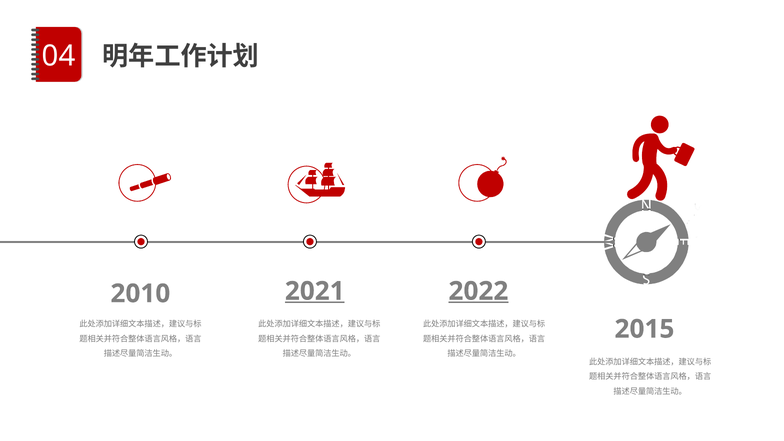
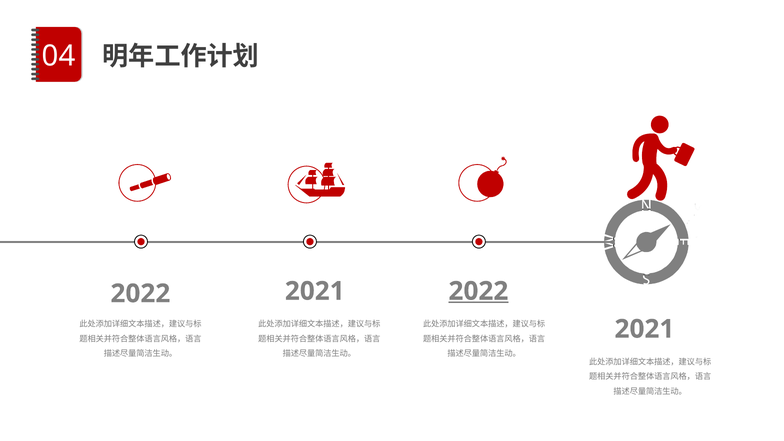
2021 at (315, 291) underline: present -> none
2010 at (140, 294): 2010 -> 2022
2015 at (644, 329): 2015 -> 2021
